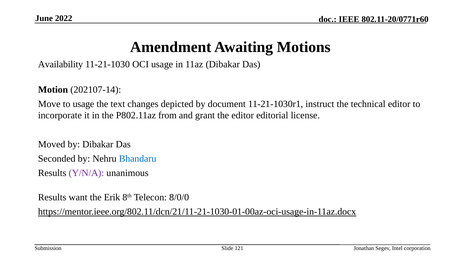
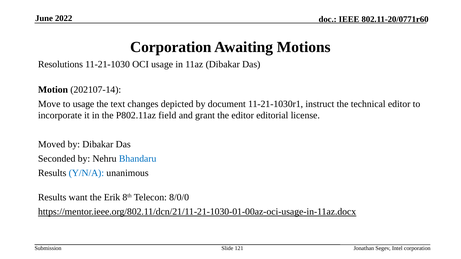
Amendment at (171, 47): Amendment -> Corporation
Availability: Availability -> Resolutions
from: from -> field
Y/N/A colour: purple -> blue
